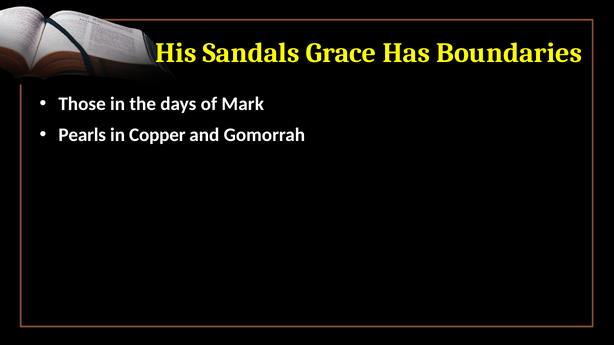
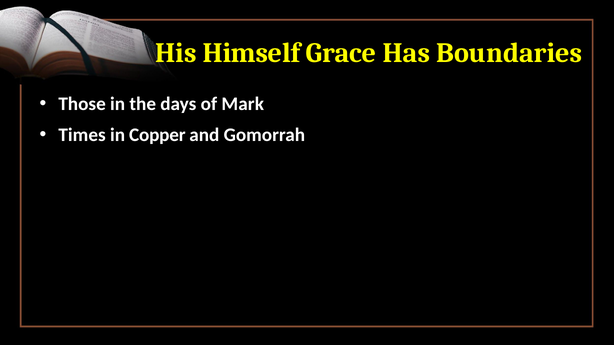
Sandals: Sandals -> Himself
Pearls: Pearls -> Times
